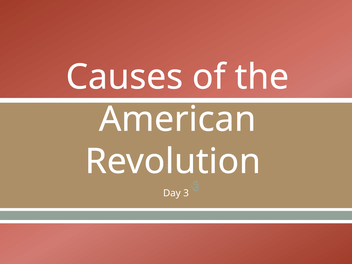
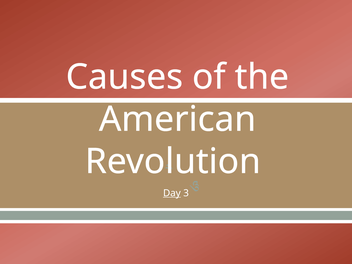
Day underline: none -> present
